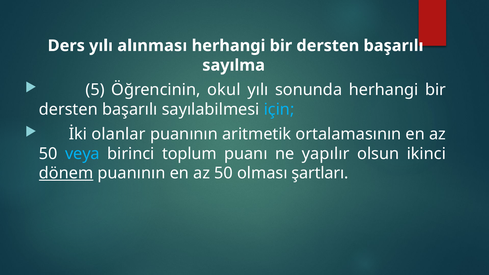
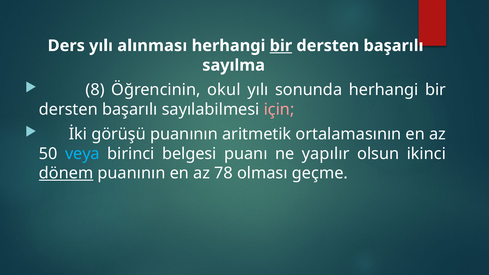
bir at (281, 46) underline: none -> present
5: 5 -> 8
için colour: light blue -> pink
olanlar: olanlar -> görüşü
toplum: toplum -> belgesi
puanının en az 50: 50 -> 78
şartları: şartları -> geçme
